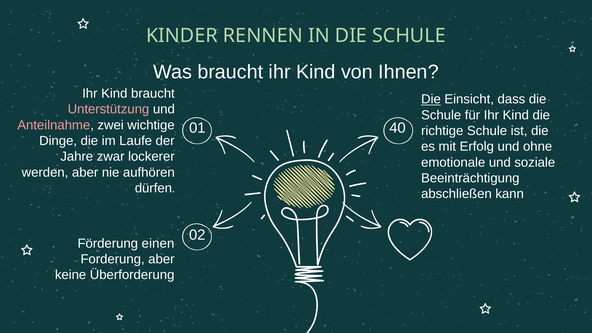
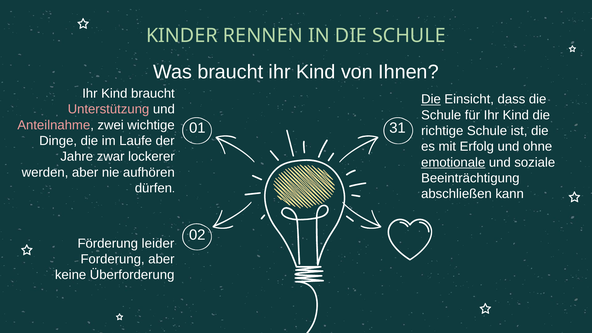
40: 40 -> 31
emotionale underline: none -> present
einen: einen -> leider
